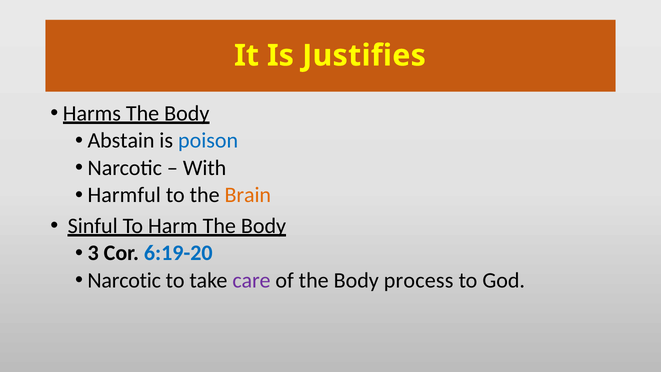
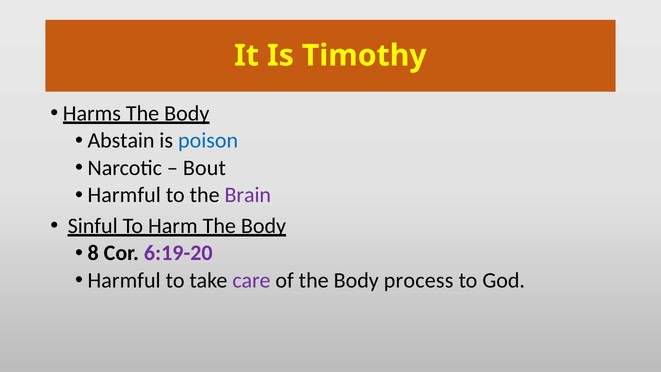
Justifies: Justifies -> Timothy
With: With -> Bout
Brain colour: orange -> purple
3: 3 -> 8
6:19-20 colour: blue -> purple
Narcotic at (124, 280): Narcotic -> Harmful
